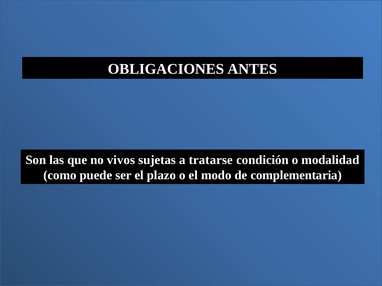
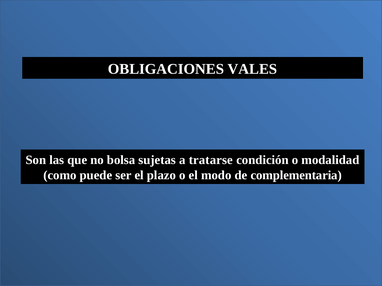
ANTES: ANTES -> VALES
vivos: vivos -> bolsa
